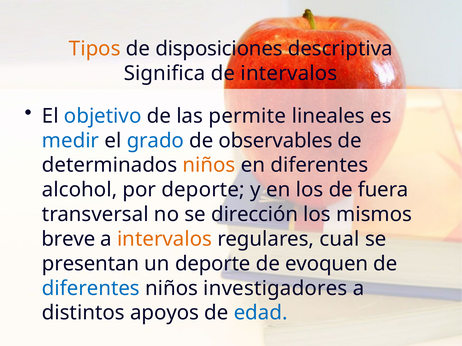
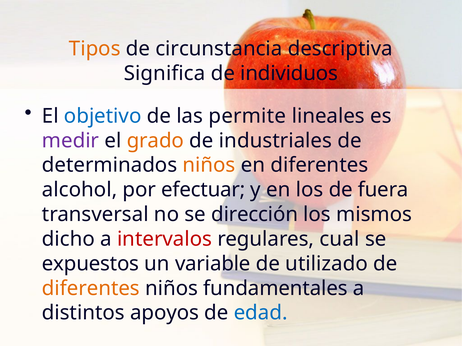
disposiciones: disposiciones -> circunstancia
de intervalos: intervalos -> individuos
medir colour: blue -> purple
grado colour: blue -> orange
observables: observables -> industriales
por deporte: deporte -> efectuar
breve: breve -> dicho
intervalos at (165, 239) colour: orange -> red
presentan: presentan -> expuestos
un deporte: deporte -> variable
evoquen: evoquen -> utilizado
diferentes at (91, 289) colour: blue -> orange
investigadores: investigadores -> fundamentales
